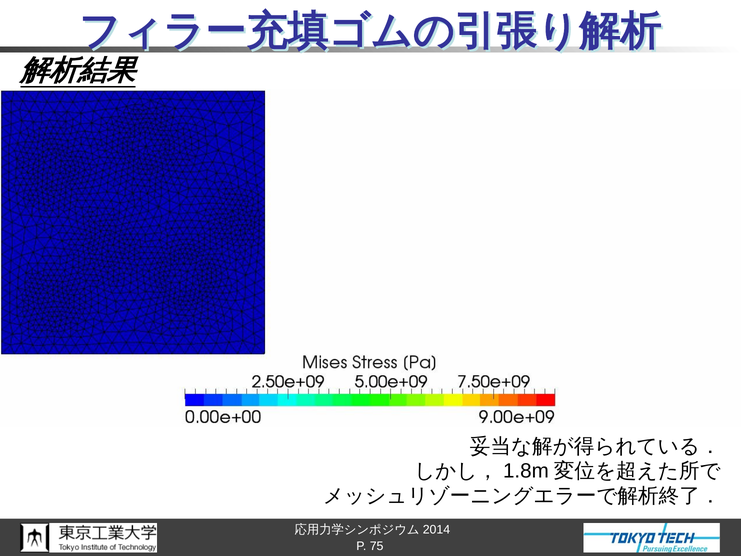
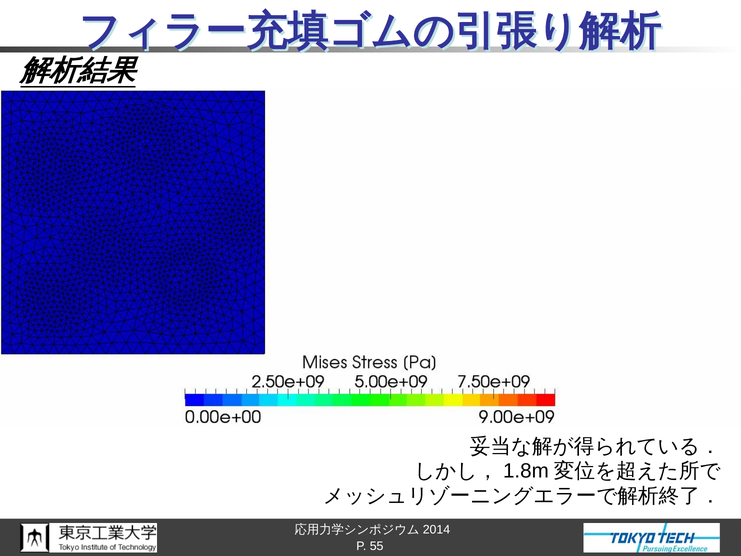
75: 75 -> 55
